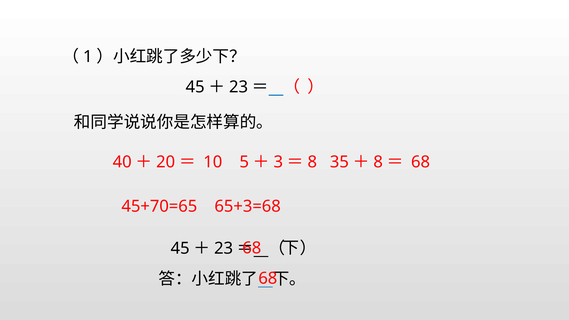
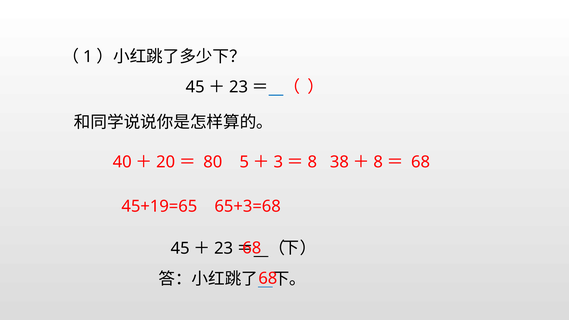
10: 10 -> 80
35: 35 -> 38
45+70=65: 45+70=65 -> 45+19=65
